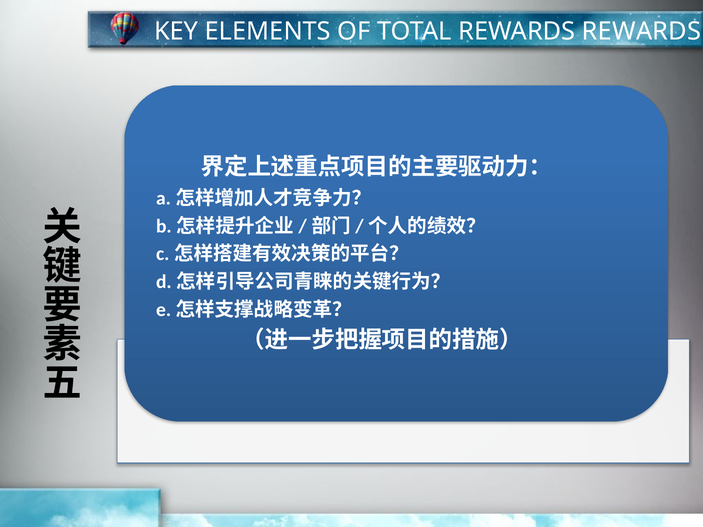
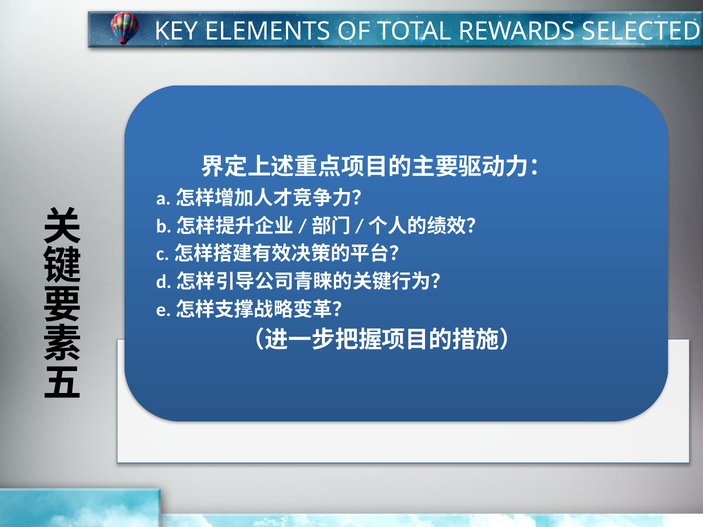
REWARDS REWARDS: REWARDS -> SELECTED
